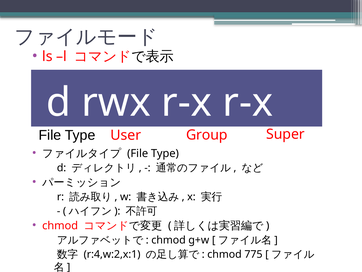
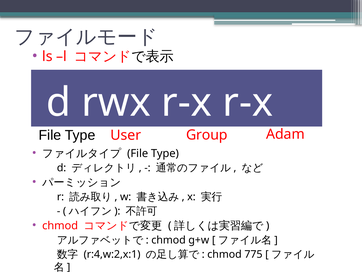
Super: Super -> Adam
